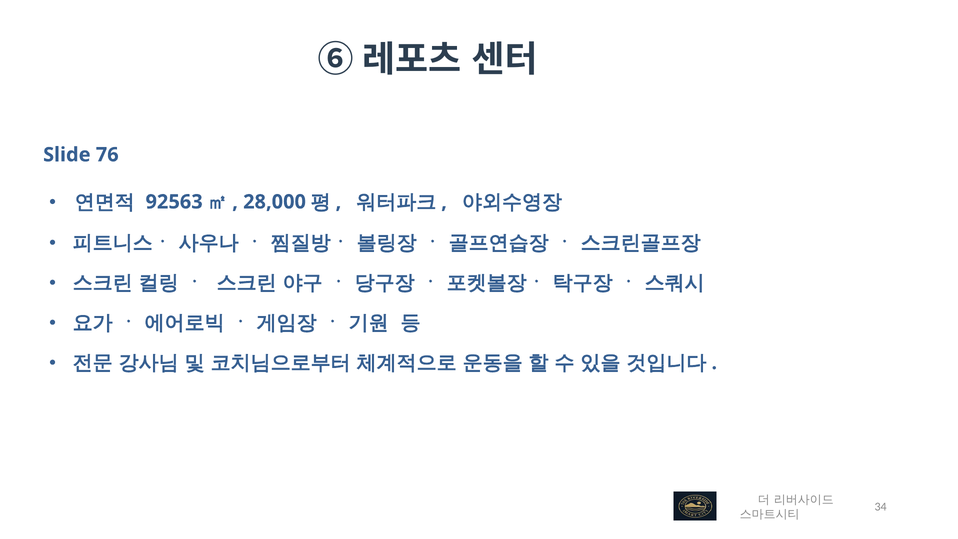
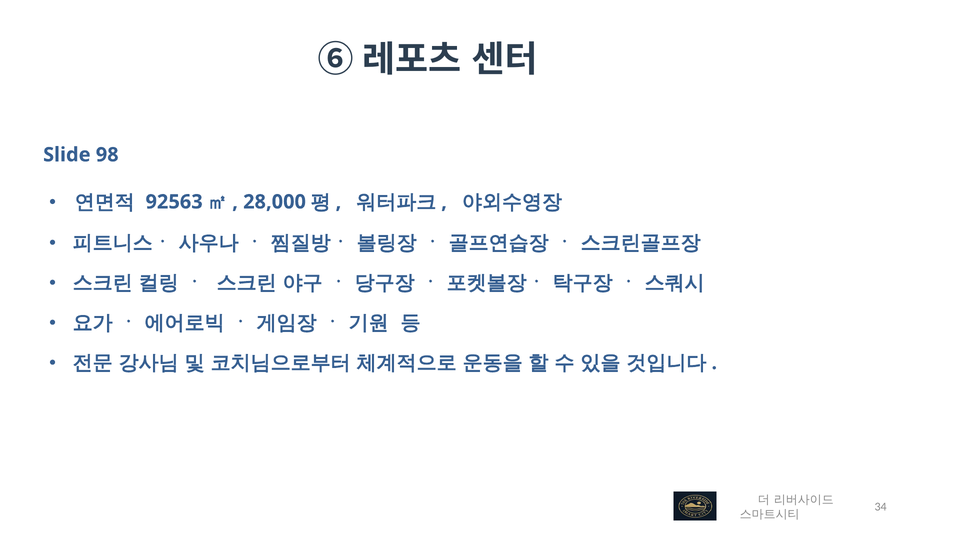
76: 76 -> 98
